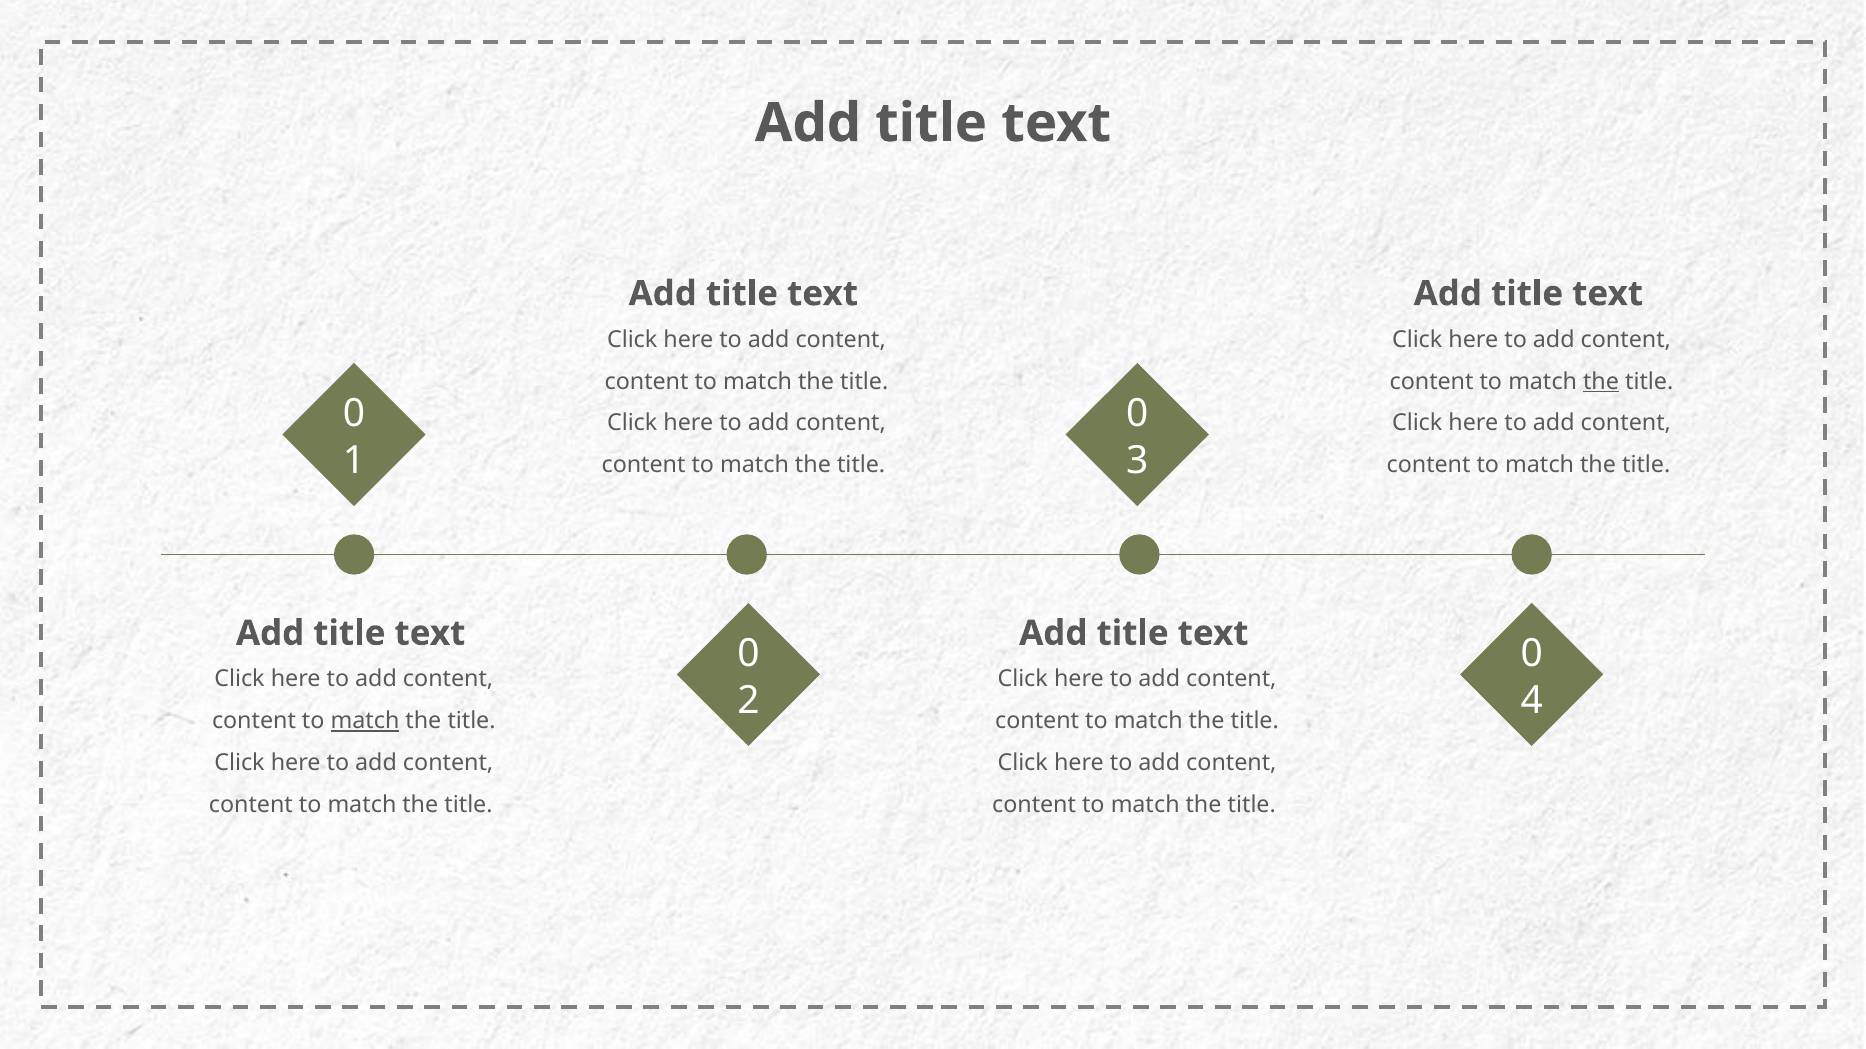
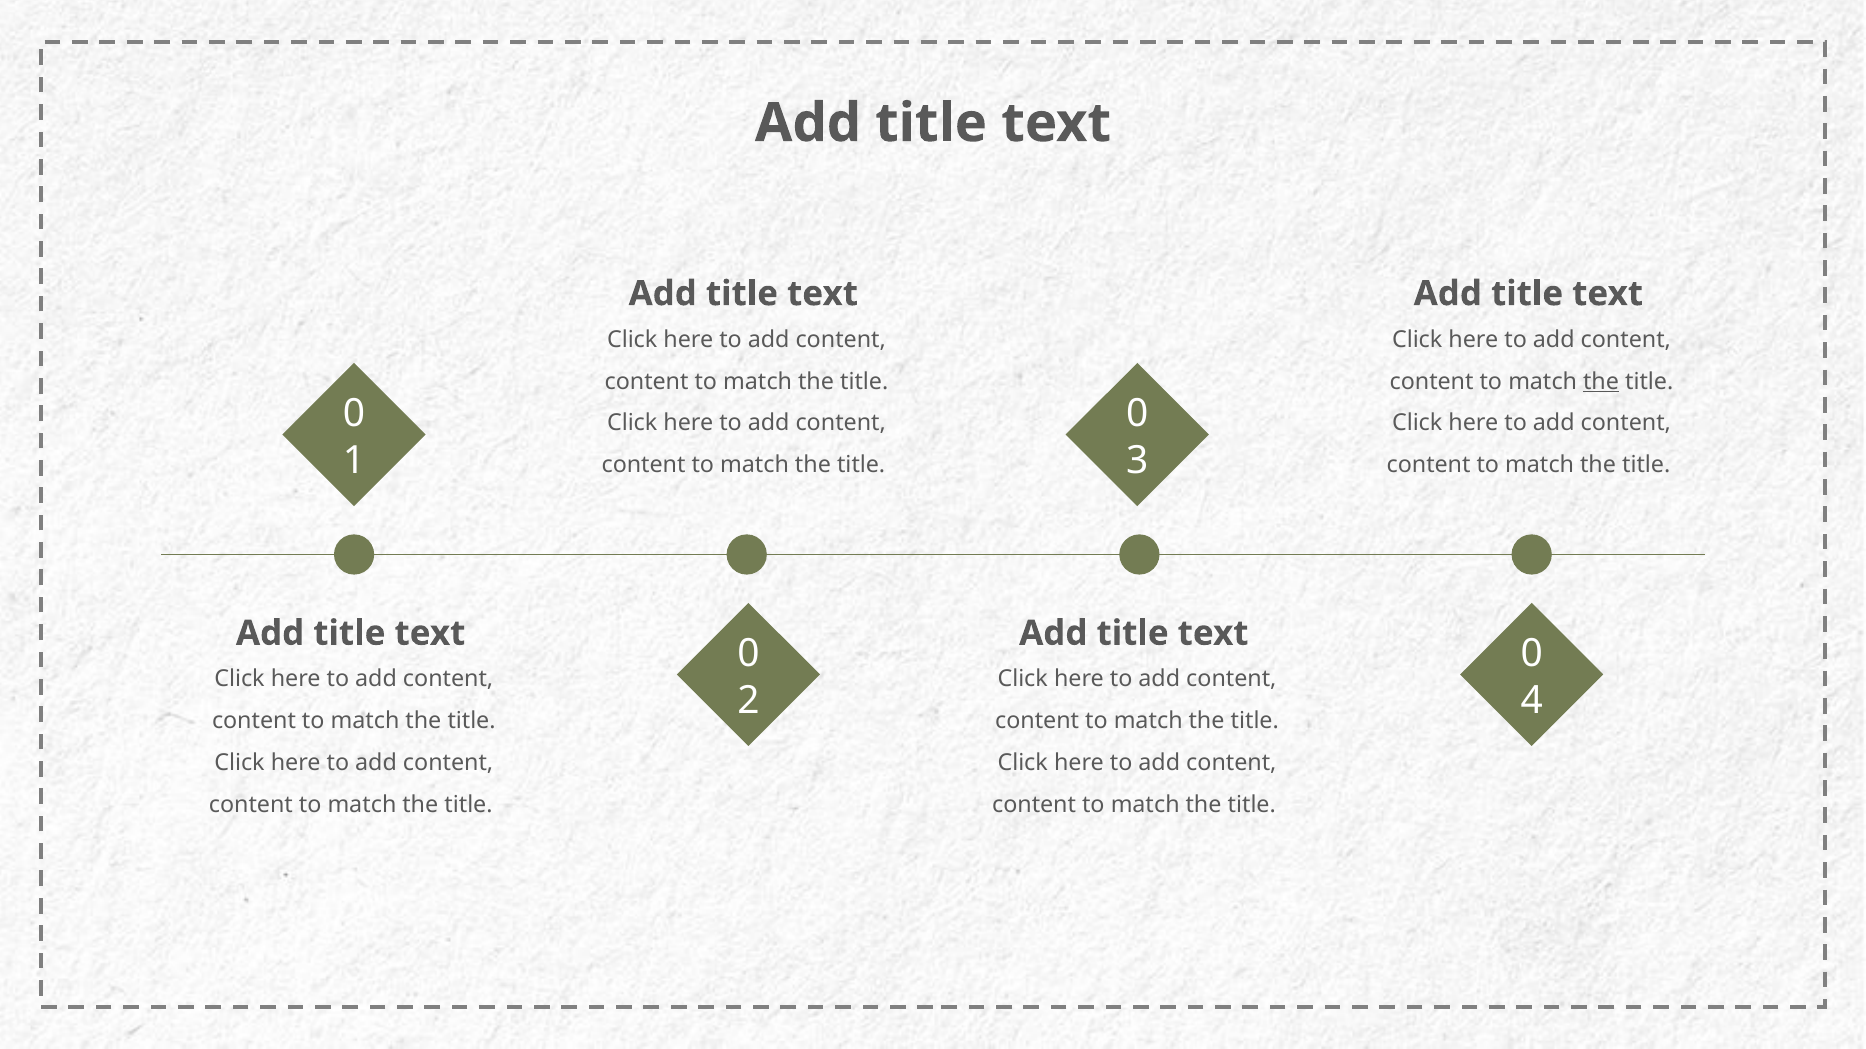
match at (365, 721) underline: present -> none
